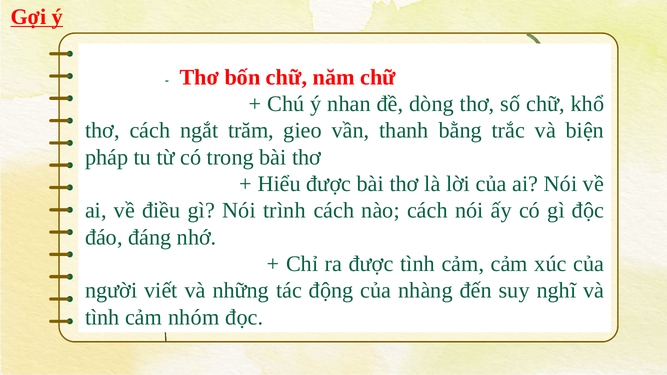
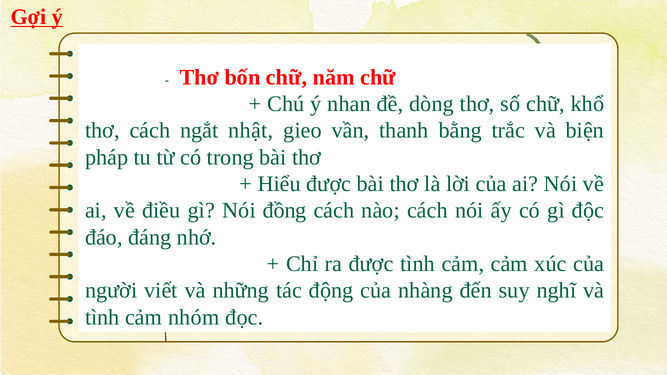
trăm: trăm -> nhật
trình: trình -> đồng
